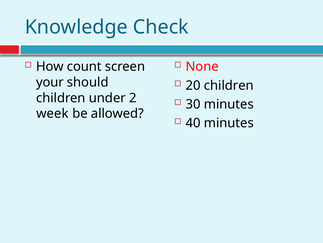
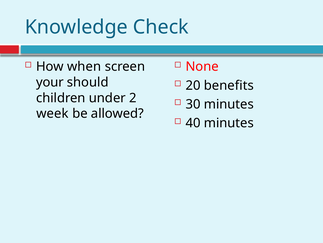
count: count -> when
20 children: children -> benefits
